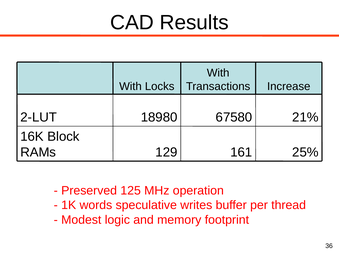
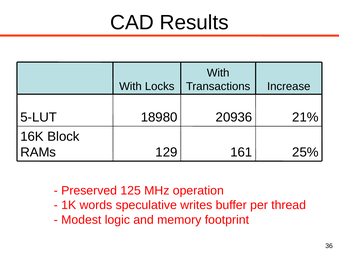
2-LUT: 2-LUT -> 5-LUT
67580: 67580 -> 20936
